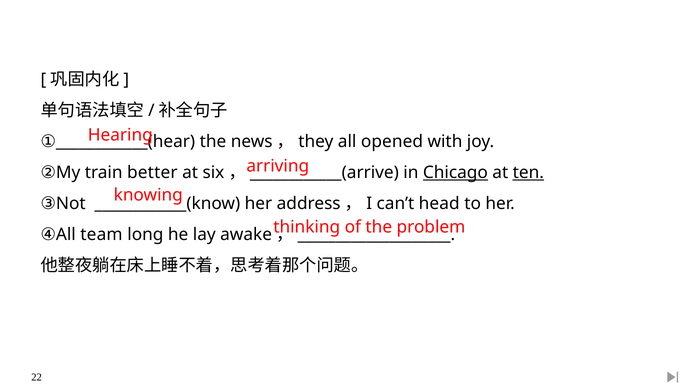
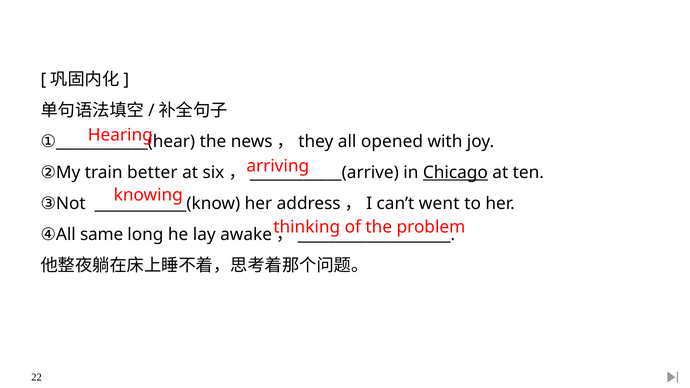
ten underline: present -> none
head: head -> went
team: team -> same
